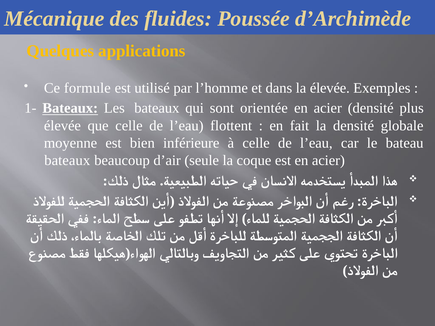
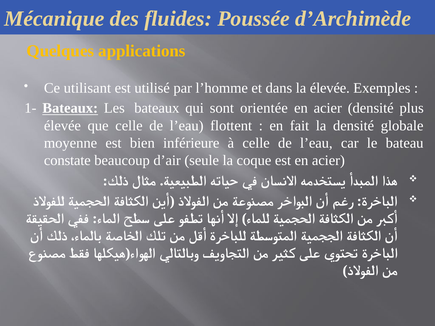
formule: formule -> utilisant
bateaux at (67, 160): bateaux -> constate
